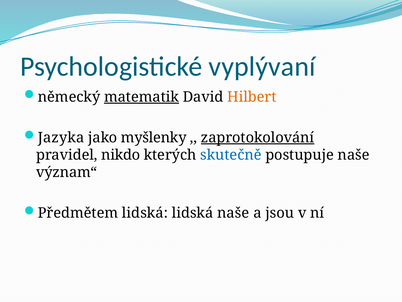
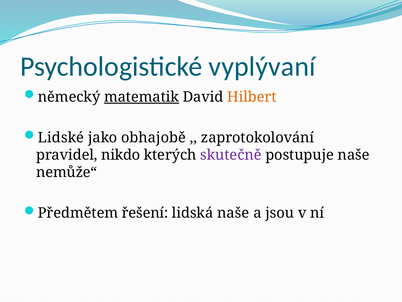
Jazyka: Jazyka -> Lidské
myšlenky: myšlenky -> obhajobě
zaprotokolování underline: present -> none
skutečně colour: blue -> purple
význam“: význam“ -> nemůže“
Předmětem lidská: lidská -> řešení
